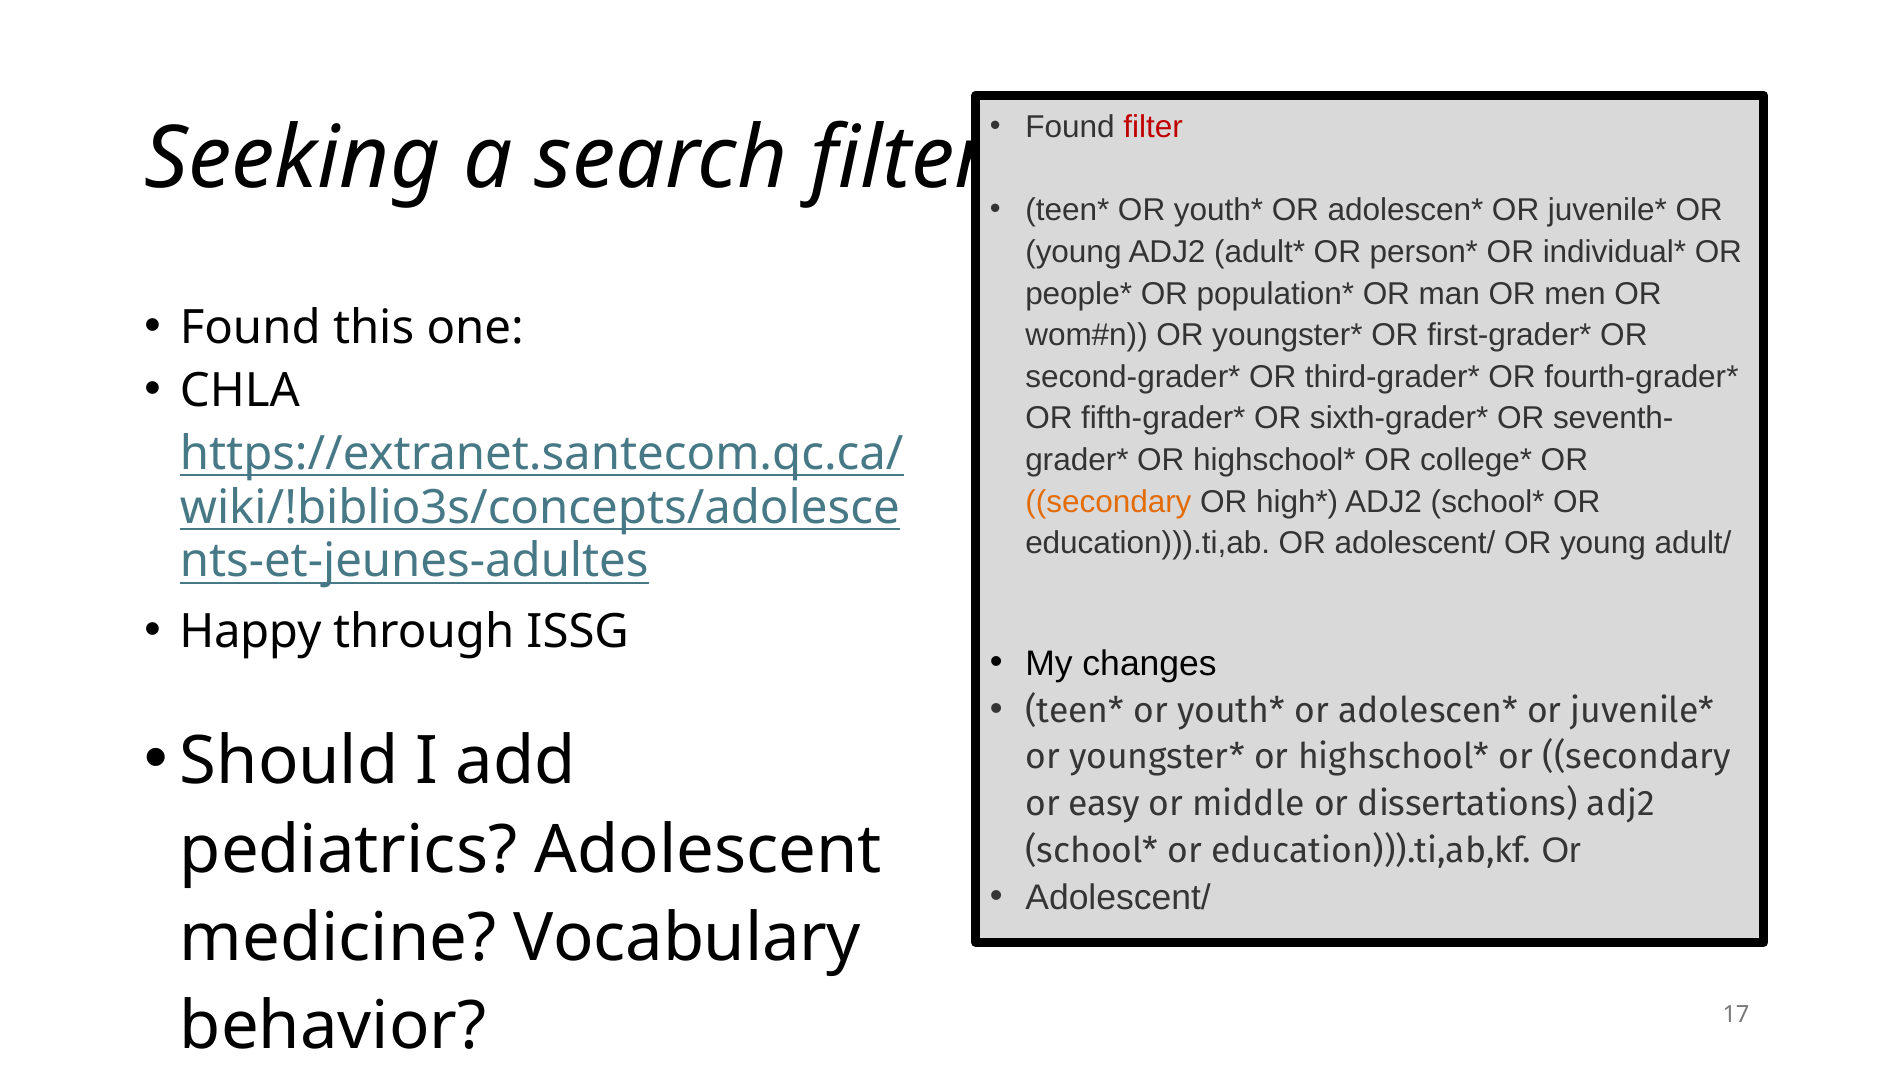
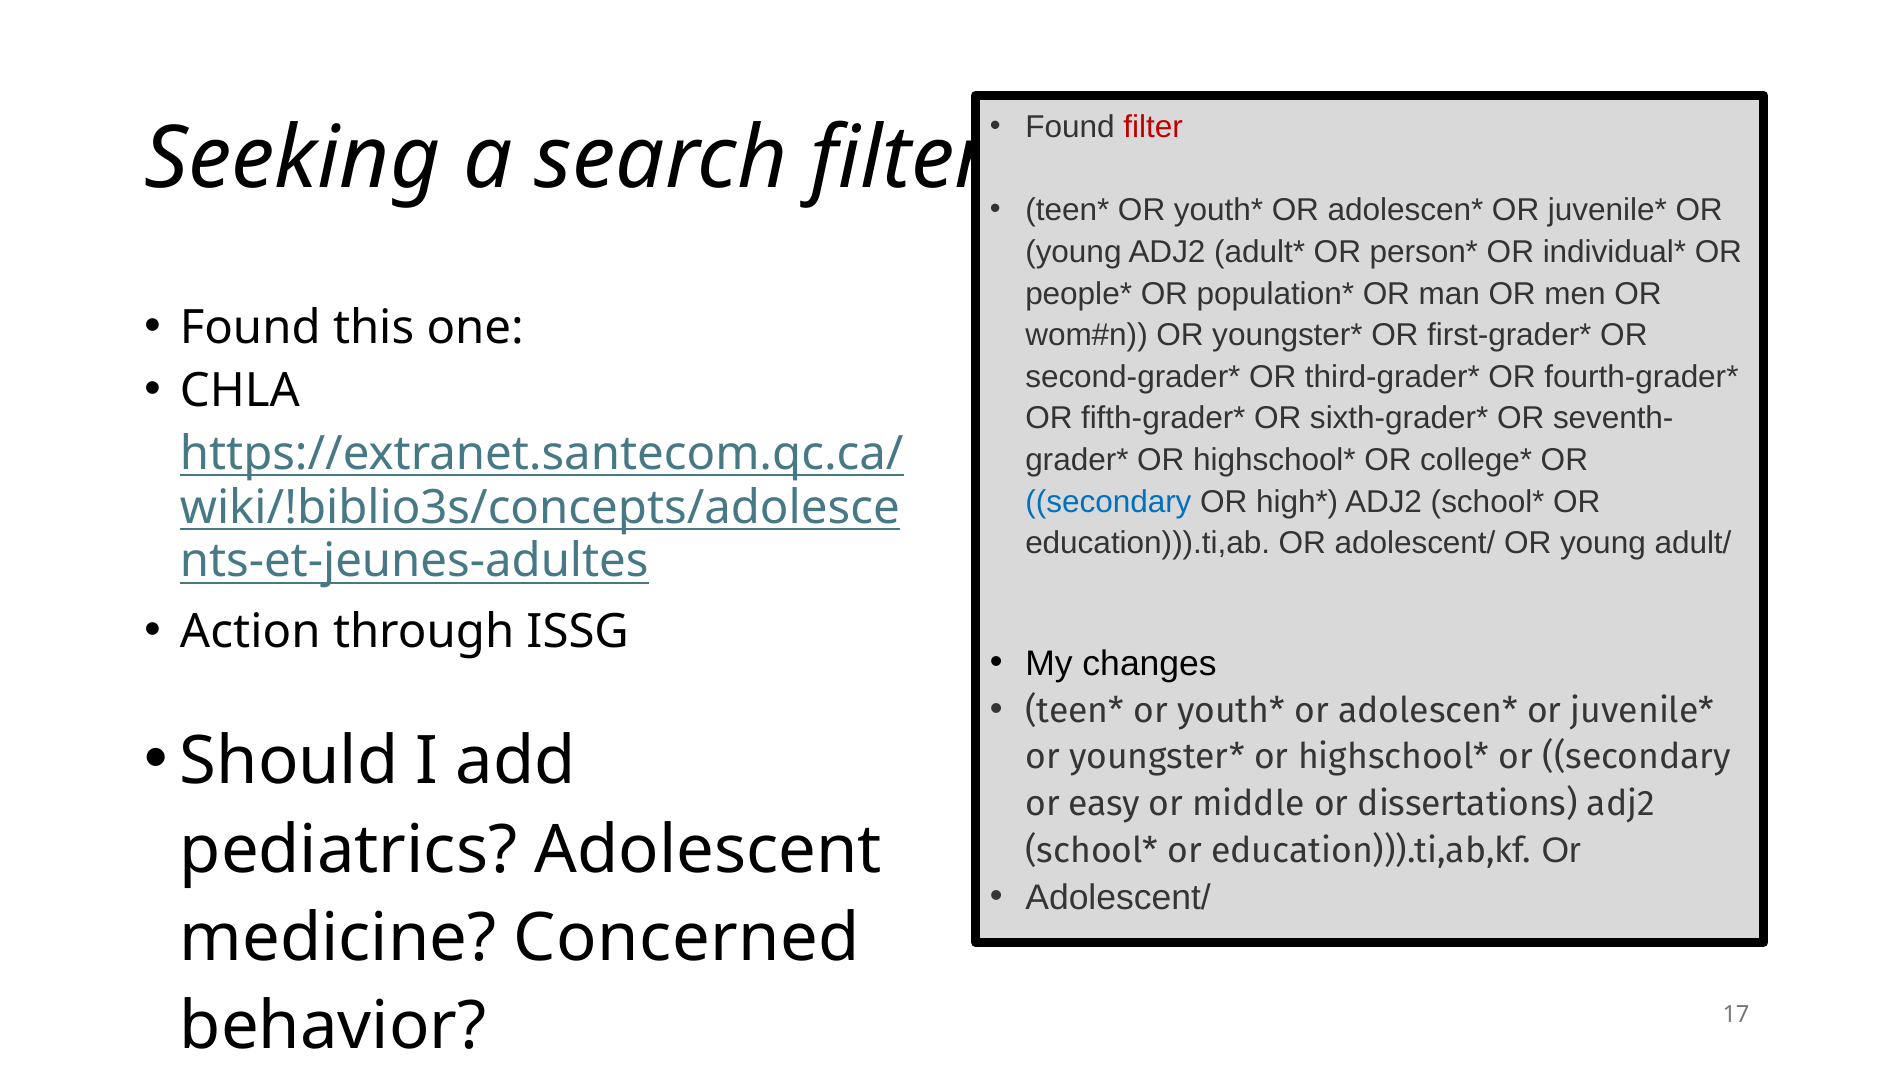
secondary at (1108, 502) colour: orange -> blue
Happy: Happy -> Action
Vocabulary: Vocabulary -> Concerned
